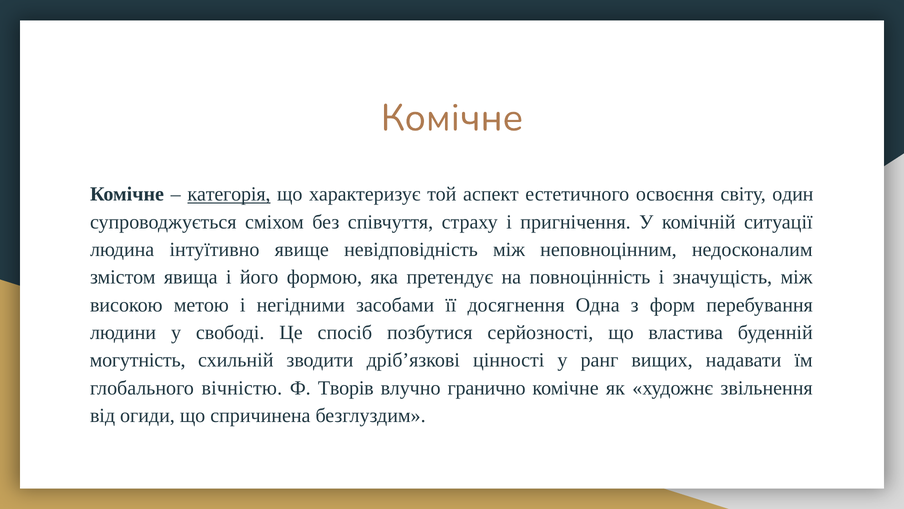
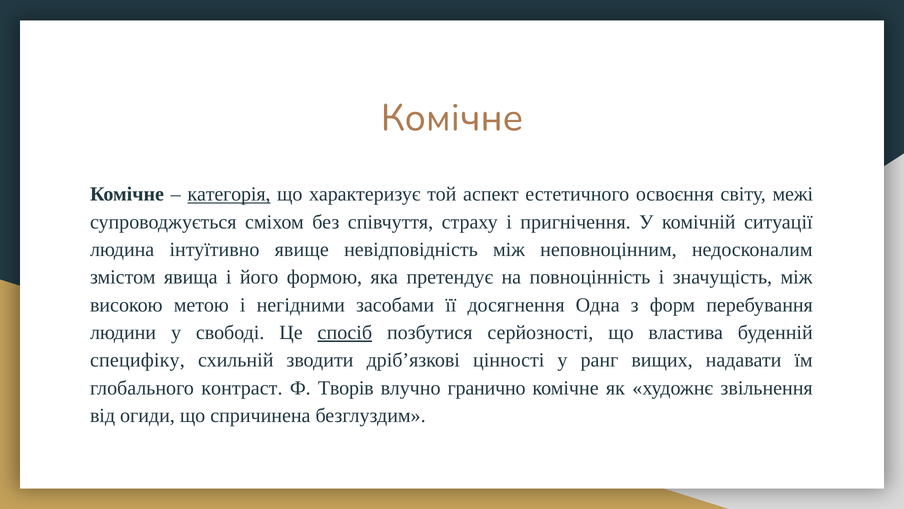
один: один -> межі
спосіб underline: none -> present
могутність: могутність -> специфіку
вічністю: вічністю -> контраст
